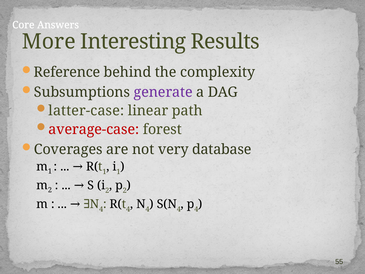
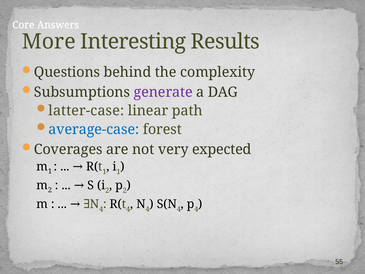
Reference: Reference -> Questions
average-case colour: red -> blue
database: database -> expected
